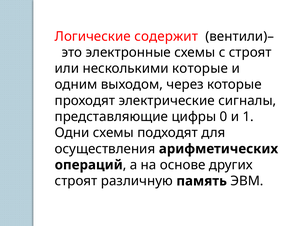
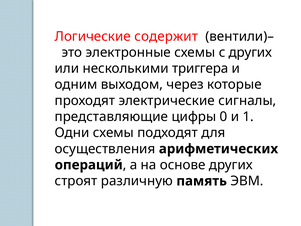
с строят: строят -> других
несколькими которые: которые -> триггера
